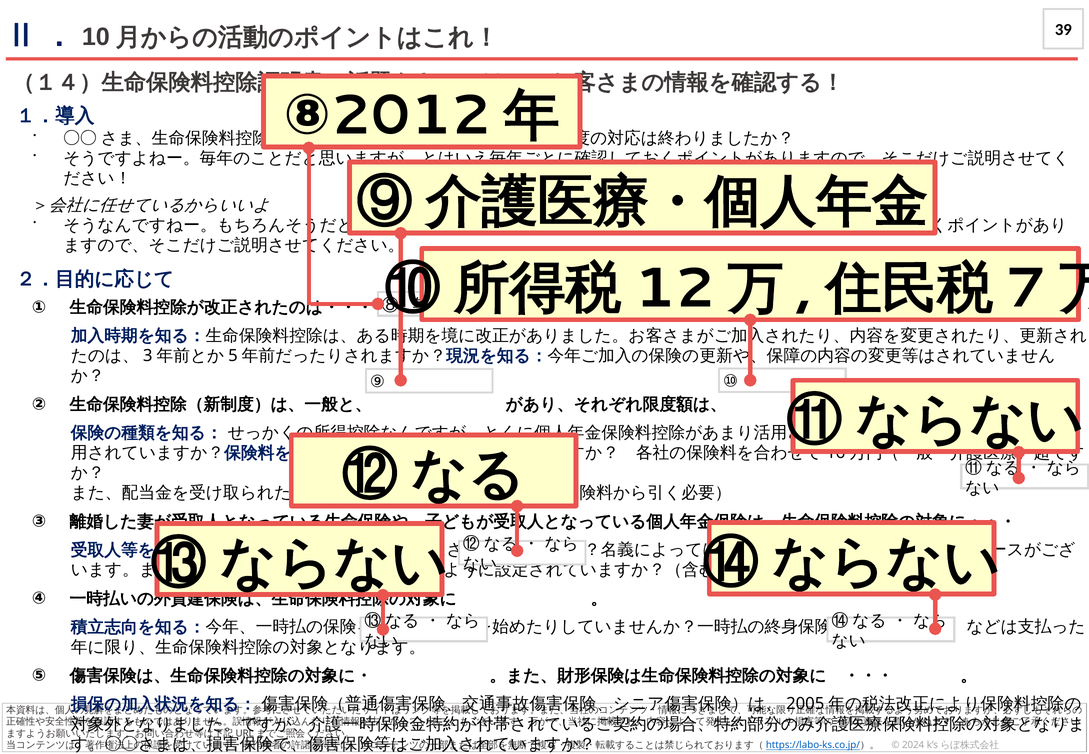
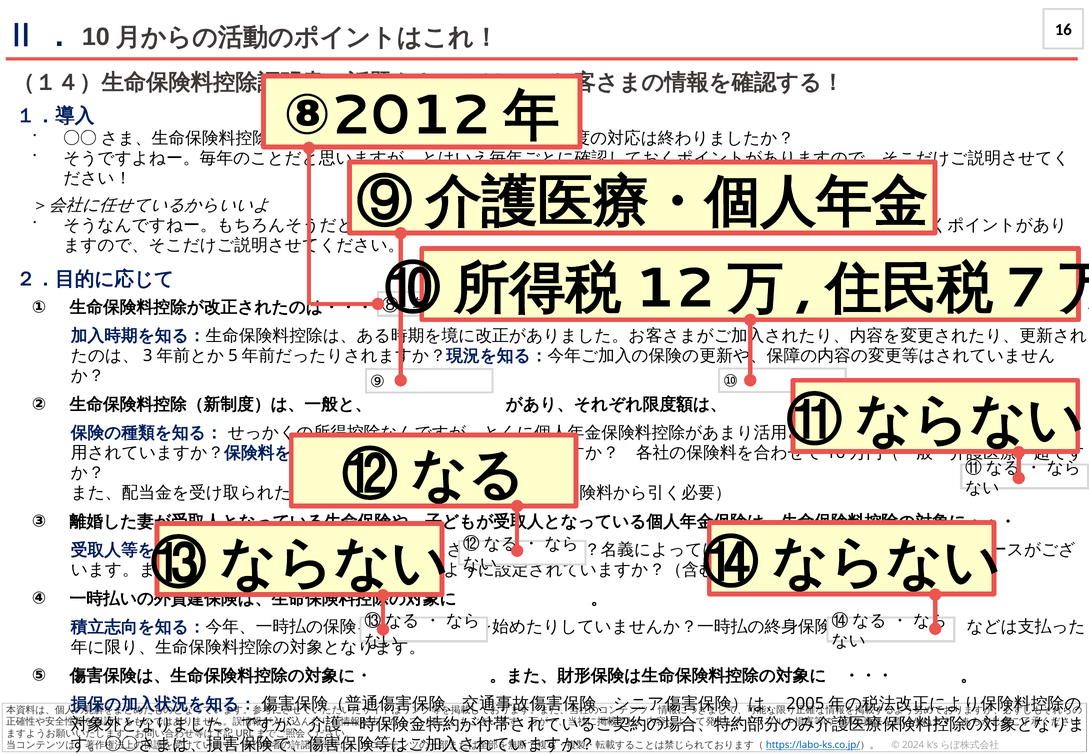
39: 39 -> 16
